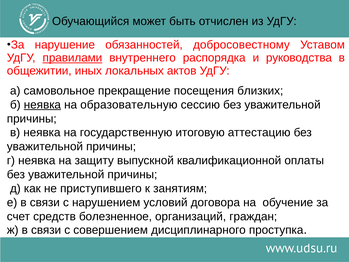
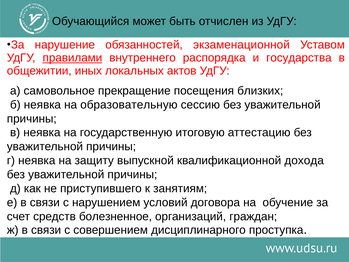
добросовестному: добросовестному -> экзаменационной
руководства: руководства -> государства
неявка at (42, 105) underline: present -> none
оплаты: оплаты -> дохода
